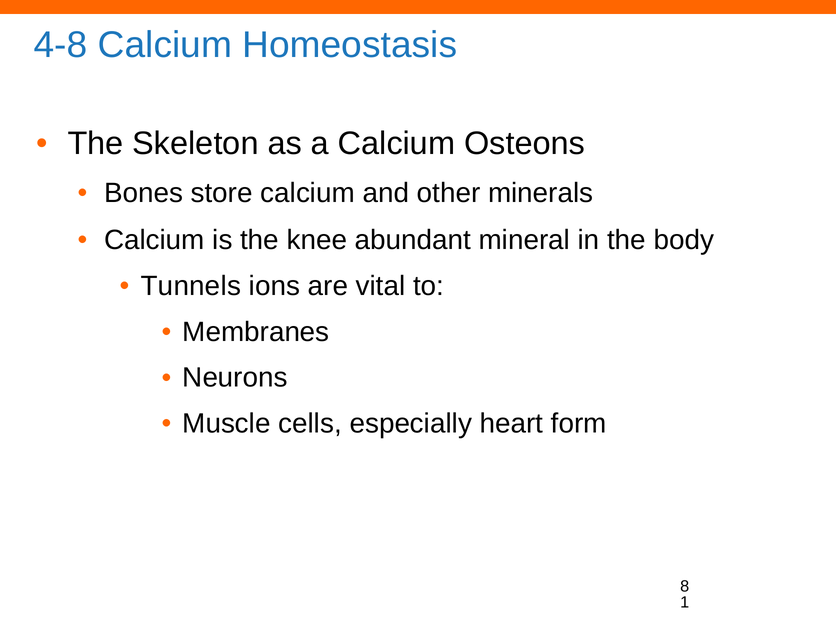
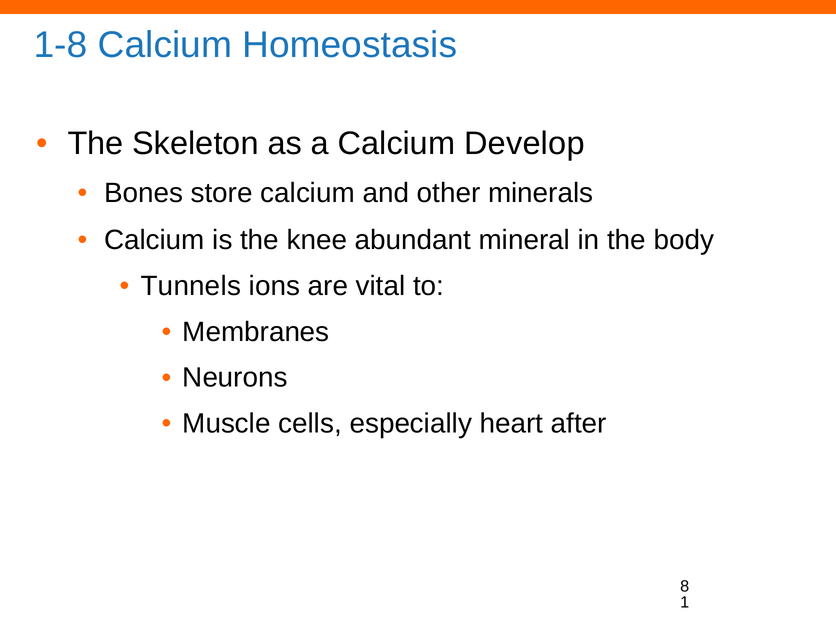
4-8: 4-8 -> 1-8
Osteons: Osteons -> Develop
form: form -> after
